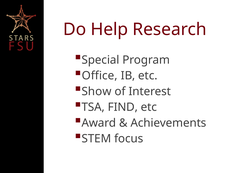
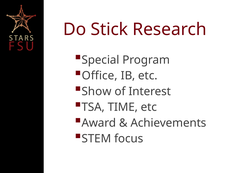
Help: Help -> Stick
FIND: FIND -> TIME
